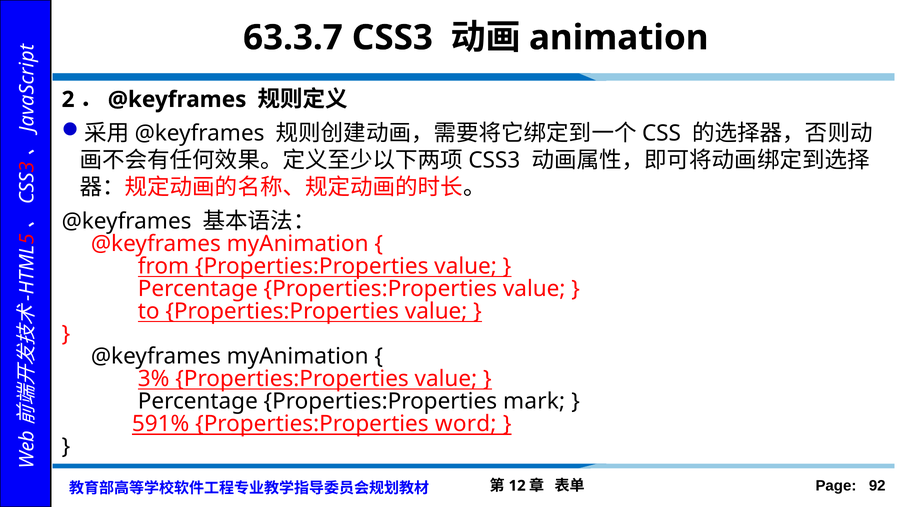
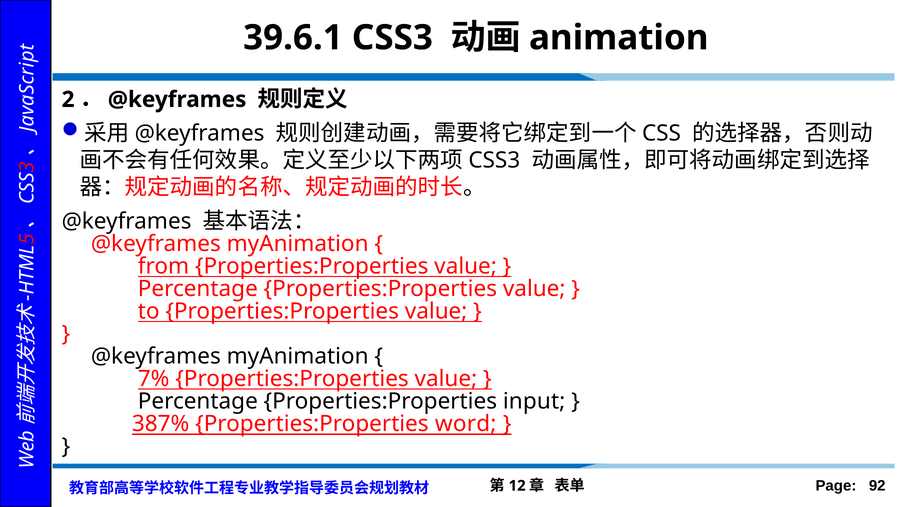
63.3.7: 63.3.7 -> 39.6.1
3%: 3% -> 7%
mark: mark -> input
591%: 591% -> 387%
